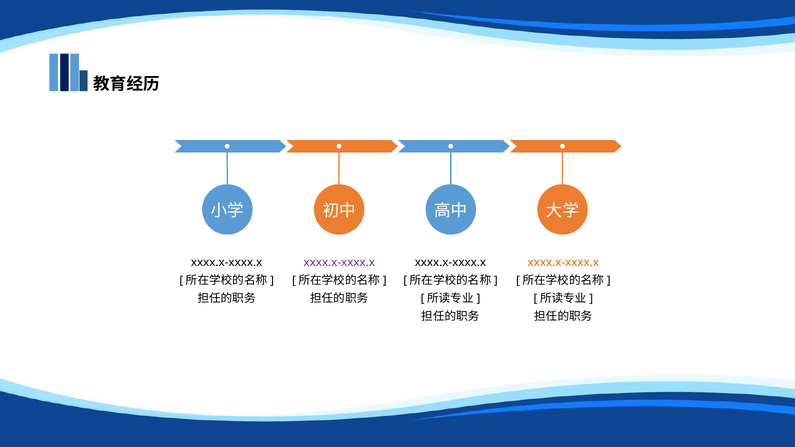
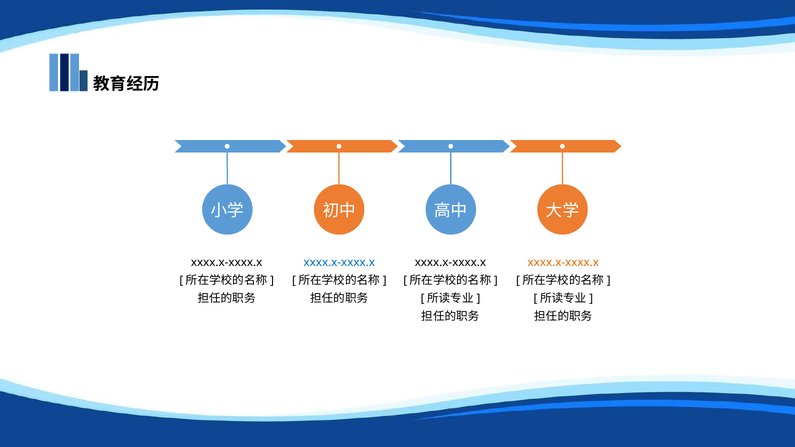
xxxx.x-xxxx.x at (339, 263) colour: purple -> blue
